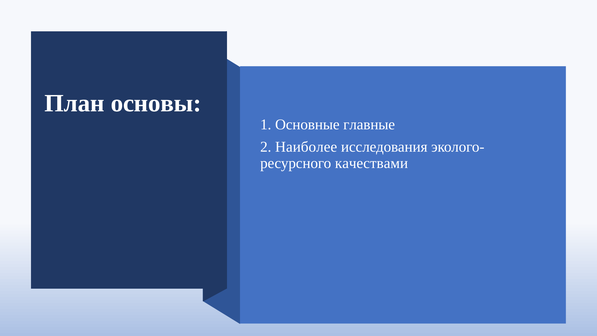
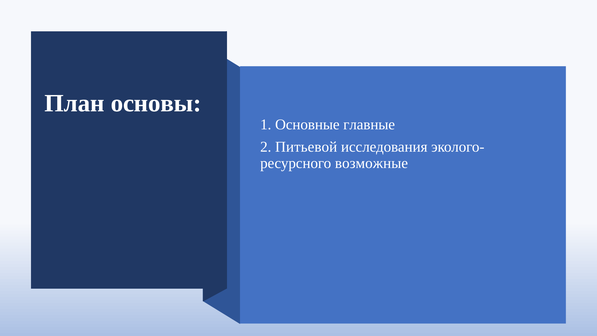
Наиболее: Наиболее -> Питьевой
качествами: качествами -> возможные
